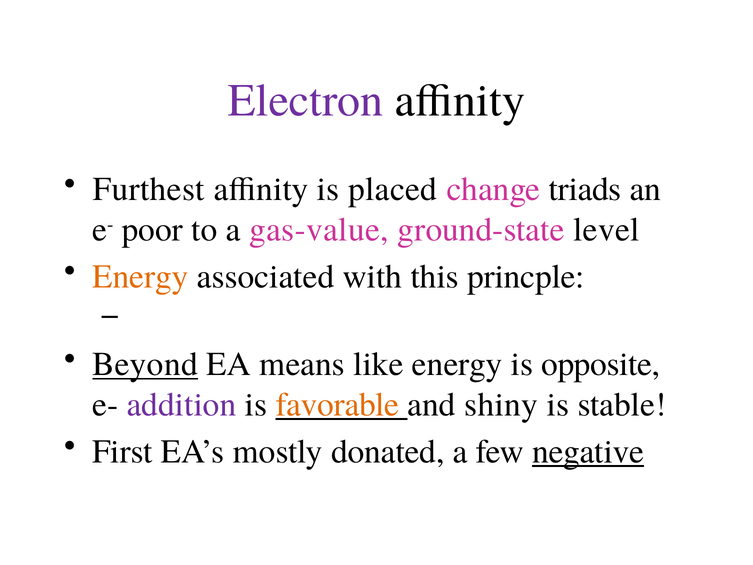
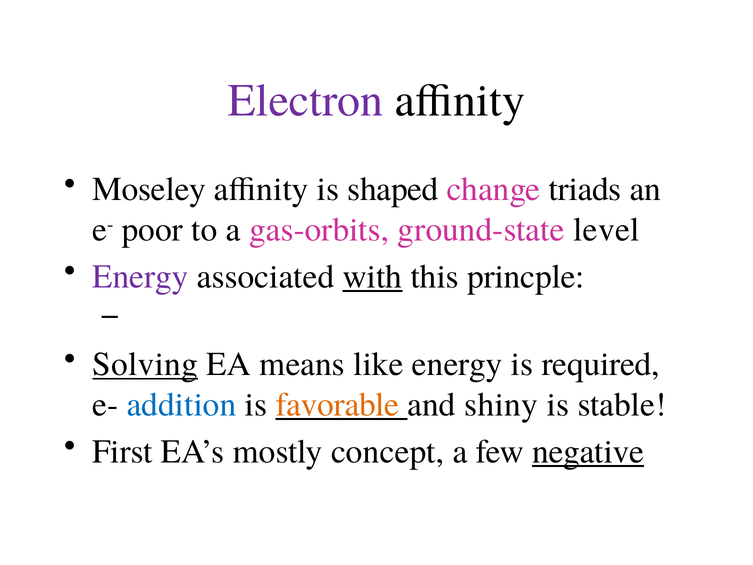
Furthest: Furthest -> Moseley
placed: placed -> shaped
gas-value: gas-value -> gas-orbits
Energy at (140, 276) colour: orange -> purple
with underline: none -> present
Beyond: Beyond -> Solving
opposite: opposite -> required
addition colour: purple -> blue
donated: donated -> concept
